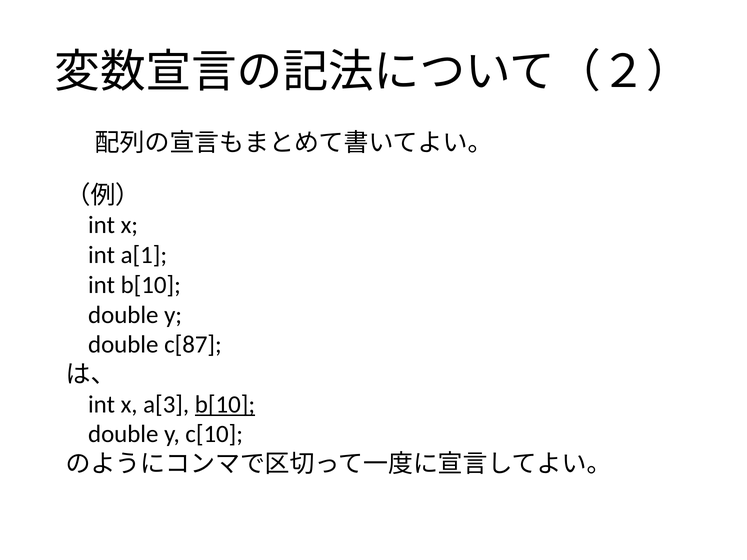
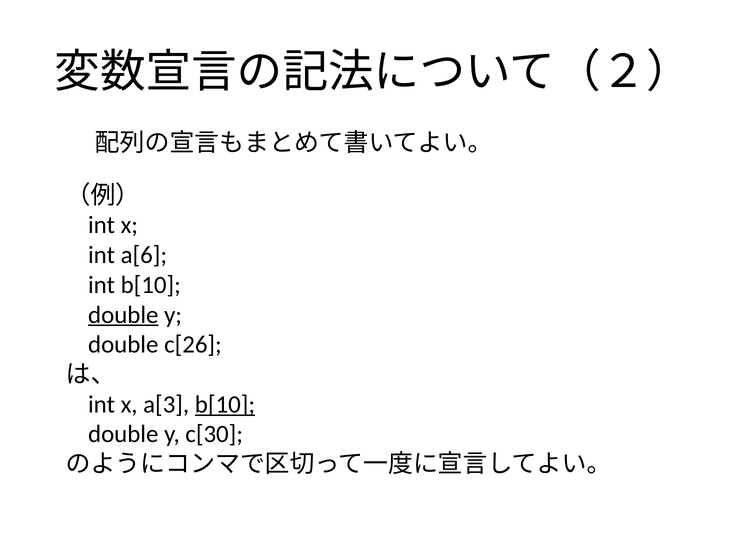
a[1: a[1 -> a[6
double at (123, 315) underline: none -> present
c[87: c[87 -> c[26
c[10: c[10 -> c[30
